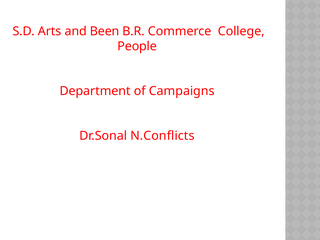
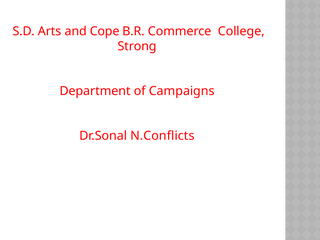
Been: Been -> Cope
People: People -> Strong
